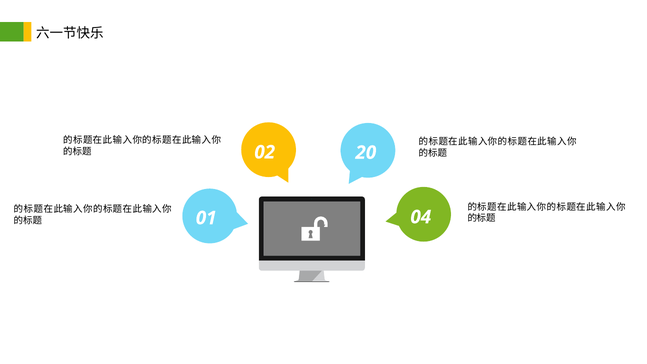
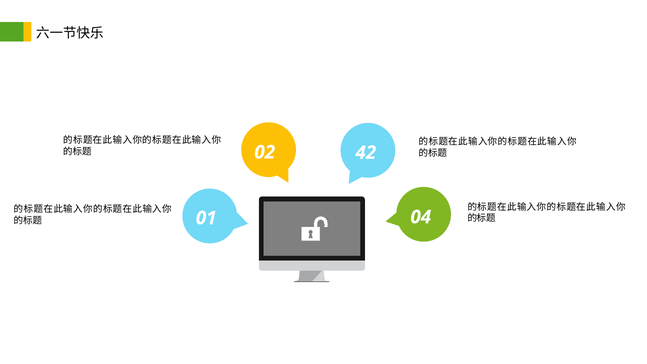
20: 20 -> 42
